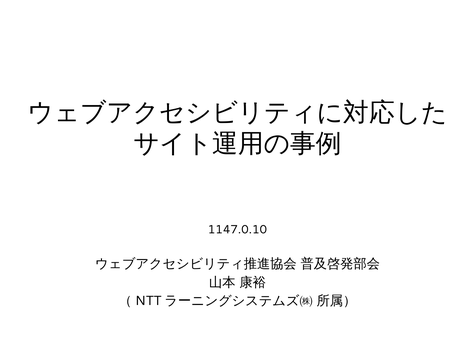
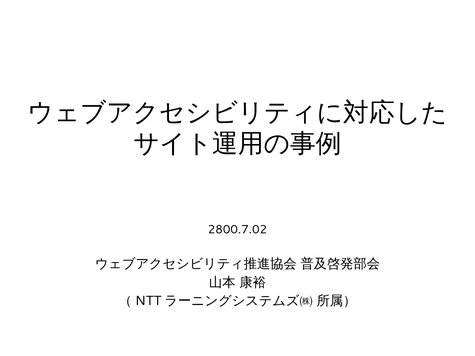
1147.0.10: 1147.0.10 -> 2800.7.02
